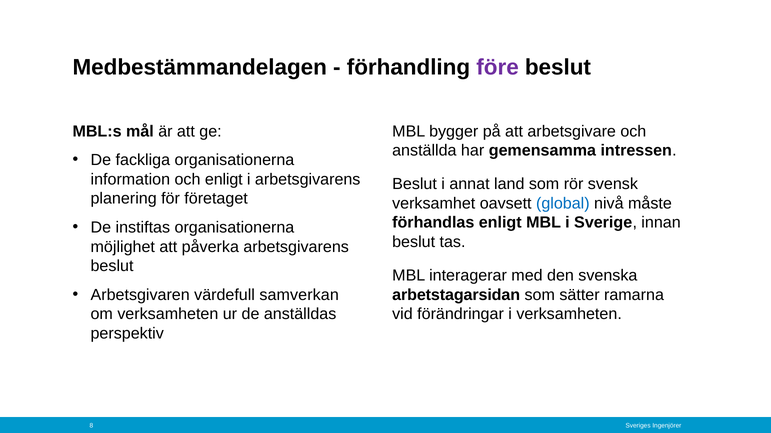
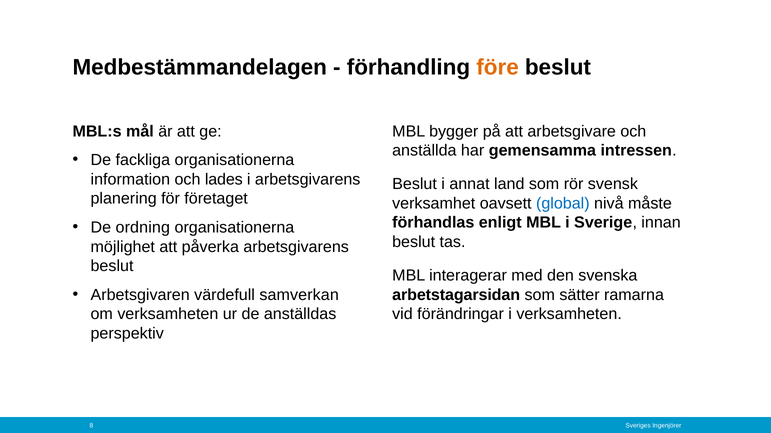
före colour: purple -> orange
och enligt: enligt -> lades
instiftas: instiftas -> ordning
